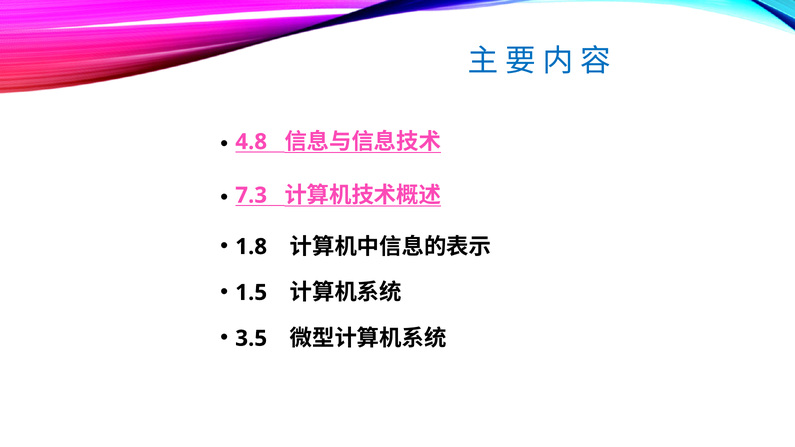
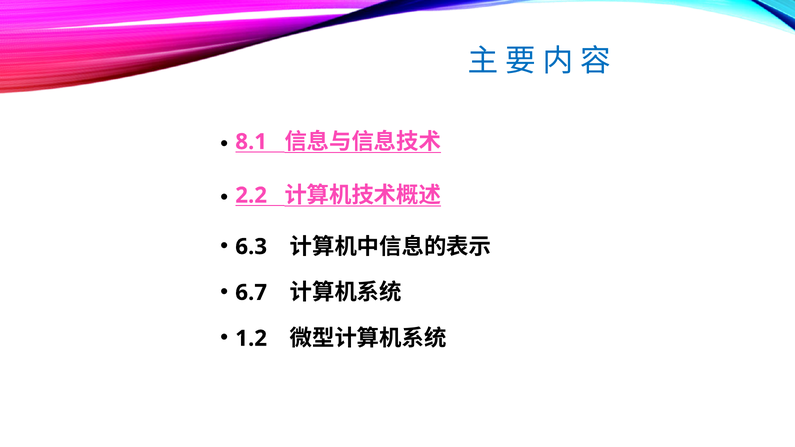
4.8: 4.8 -> 8.1
7.3: 7.3 -> 2.2
1.8: 1.8 -> 6.3
1.5: 1.5 -> 6.7
3.5: 3.5 -> 1.2
